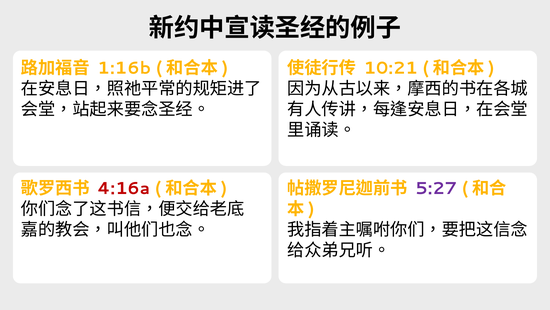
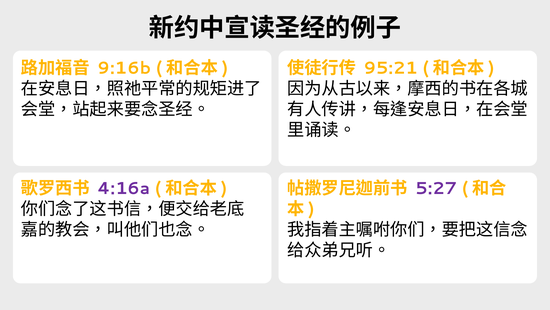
1:16b: 1:16b -> 9:16b
10:21: 10:21 -> 95:21
4:16a colour: red -> purple
